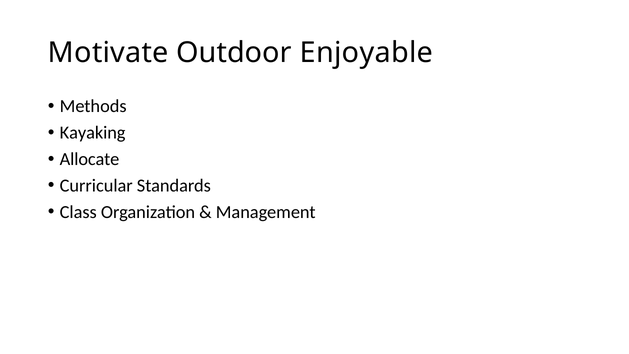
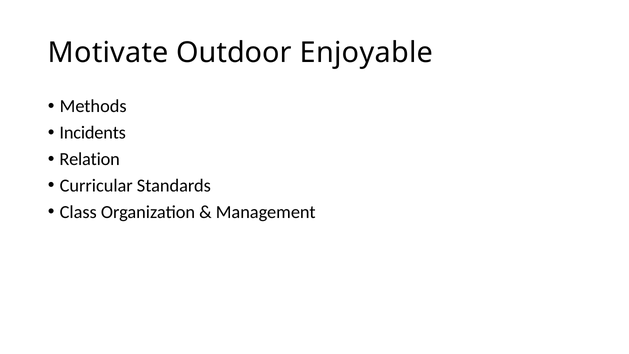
Kayaking: Kayaking -> Incidents
Allocate: Allocate -> Relation
